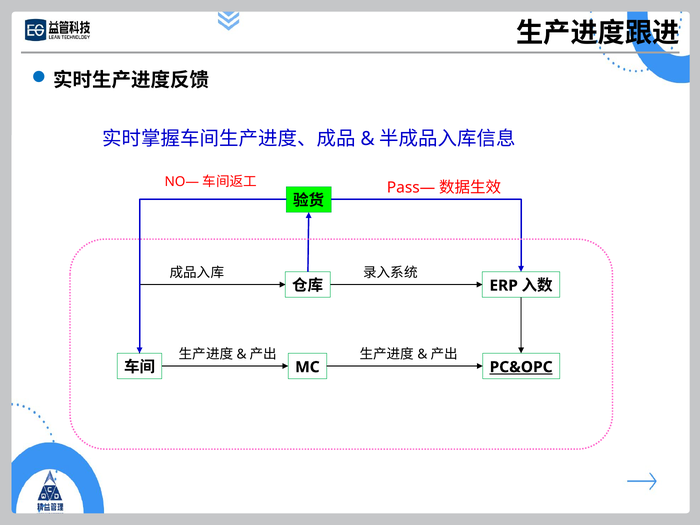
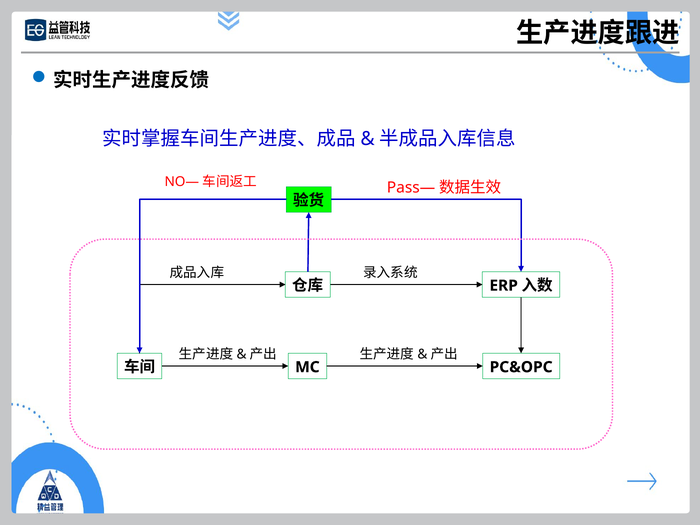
PC&OPC underline: present -> none
